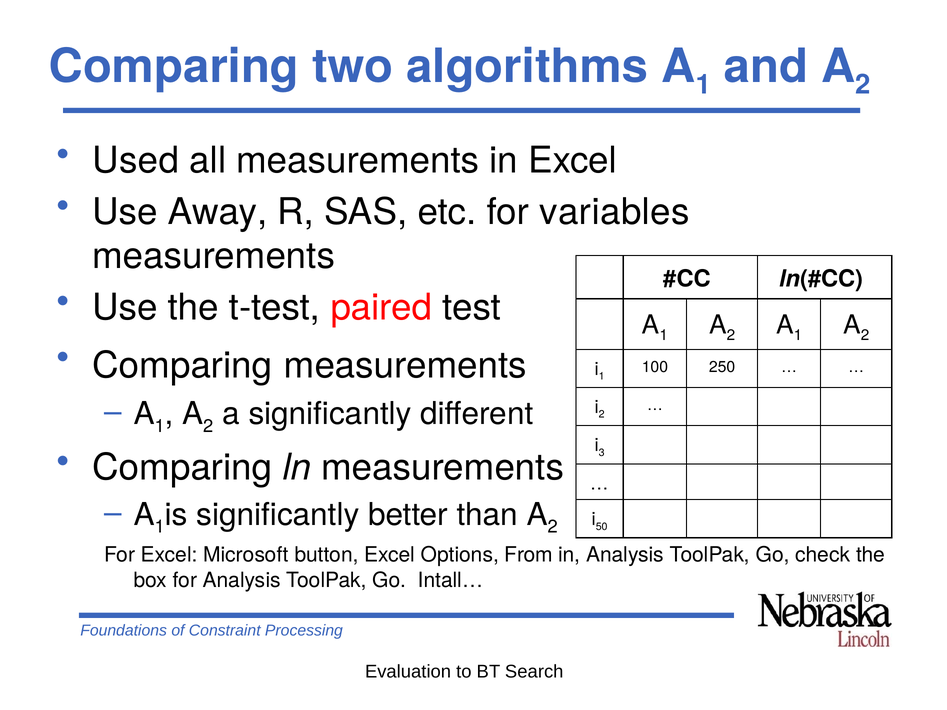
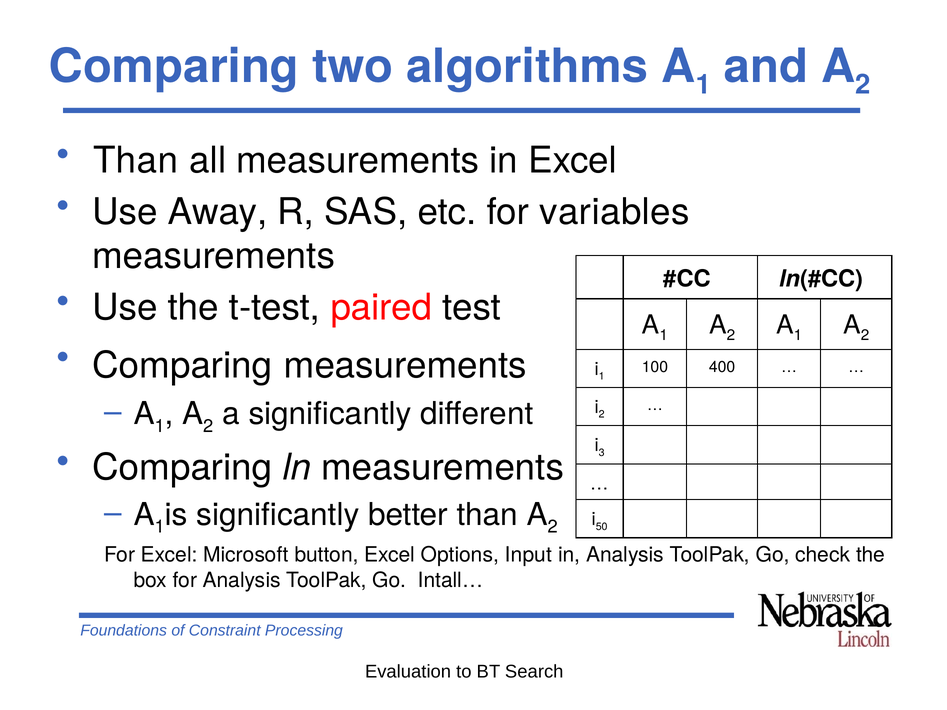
Used at (136, 160): Used -> Than
250: 250 -> 400
From: From -> Input
